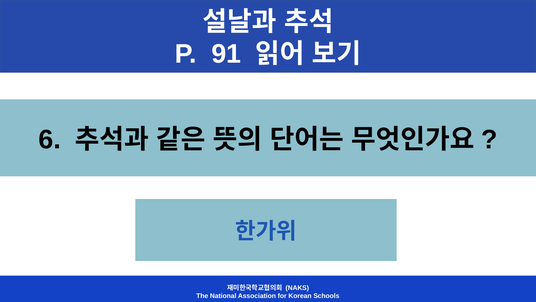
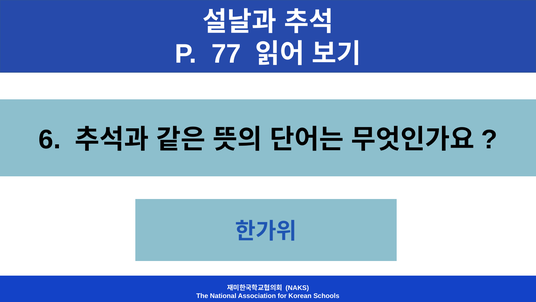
91: 91 -> 77
